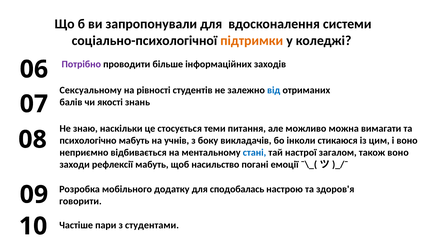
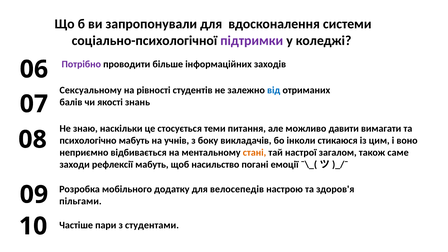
підтримки colour: orange -> purple
можна: можна -> давити
стані colour: blue -> orange
також воно: воно -> саме
сподобалась: сподобалась -> велосепедів
говорити: говорити -> пільгами
